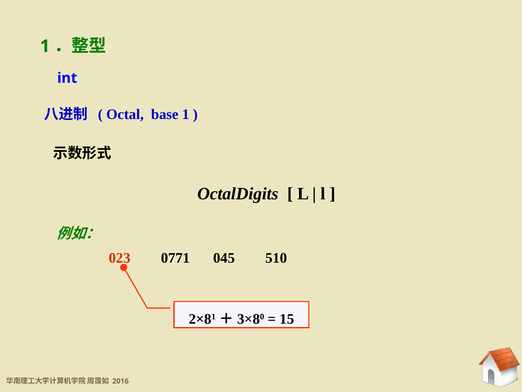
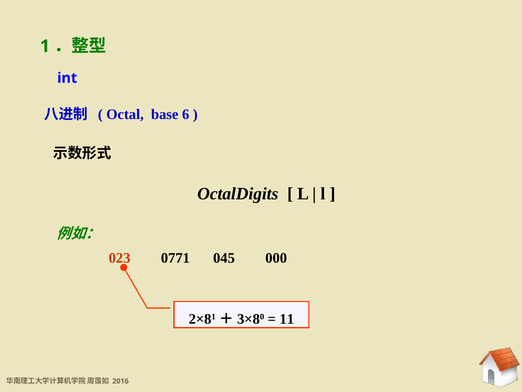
base 1: 1 -> 6
510: 510 -> 000
15: 15 -> 11
